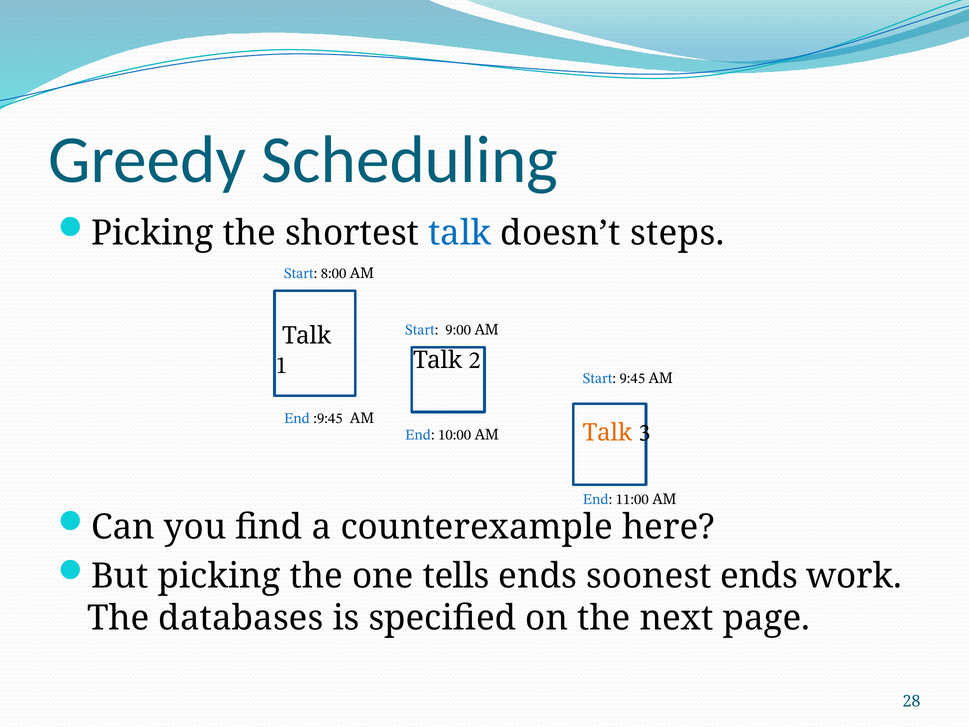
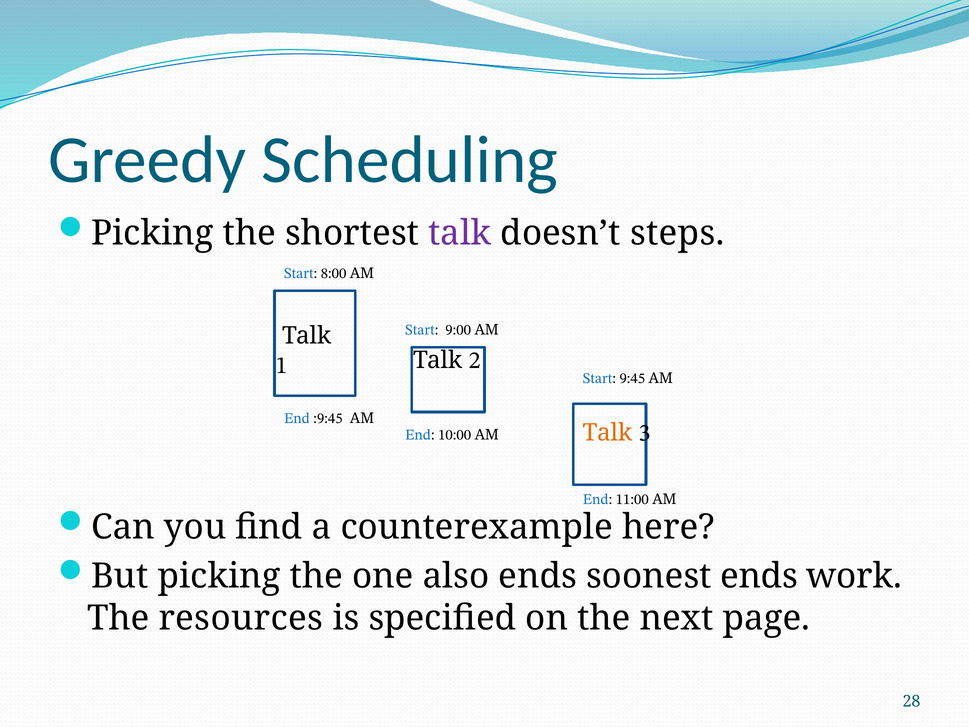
talk at (460, 233) colour: blue -> purple
tells: tells -> also
databases: databases -> resources
